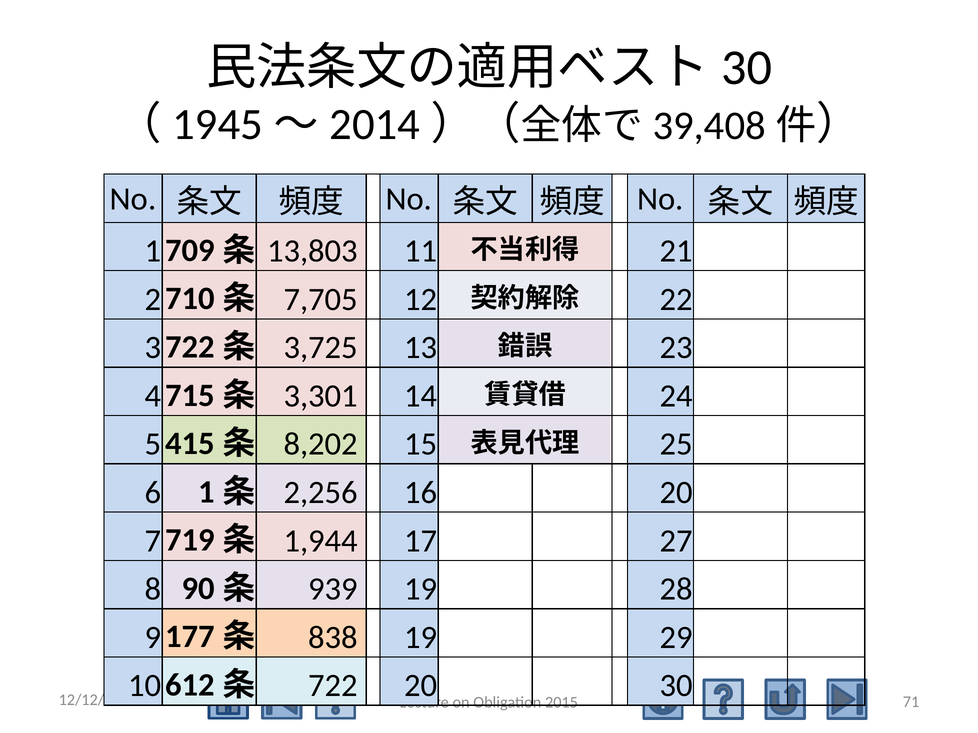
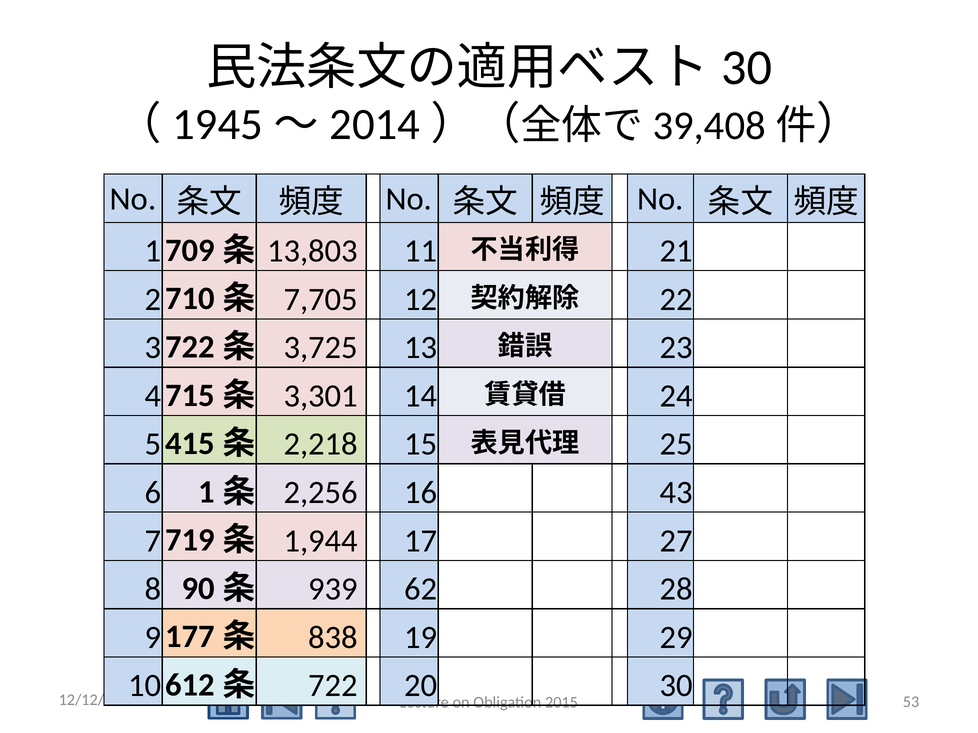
8,202: 8,202 -> 2,218
16 20: 20 -> 43
939 19: 19 -> 62
71: 71 -> 53
